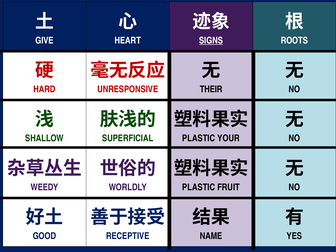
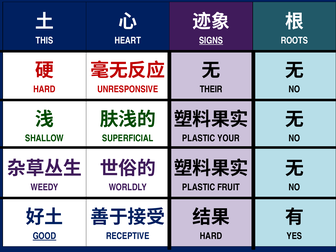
GIVE: GIVE -> THIS
GOOD underline: none -> present
NAME at (211, 236): NAME -> HARD
